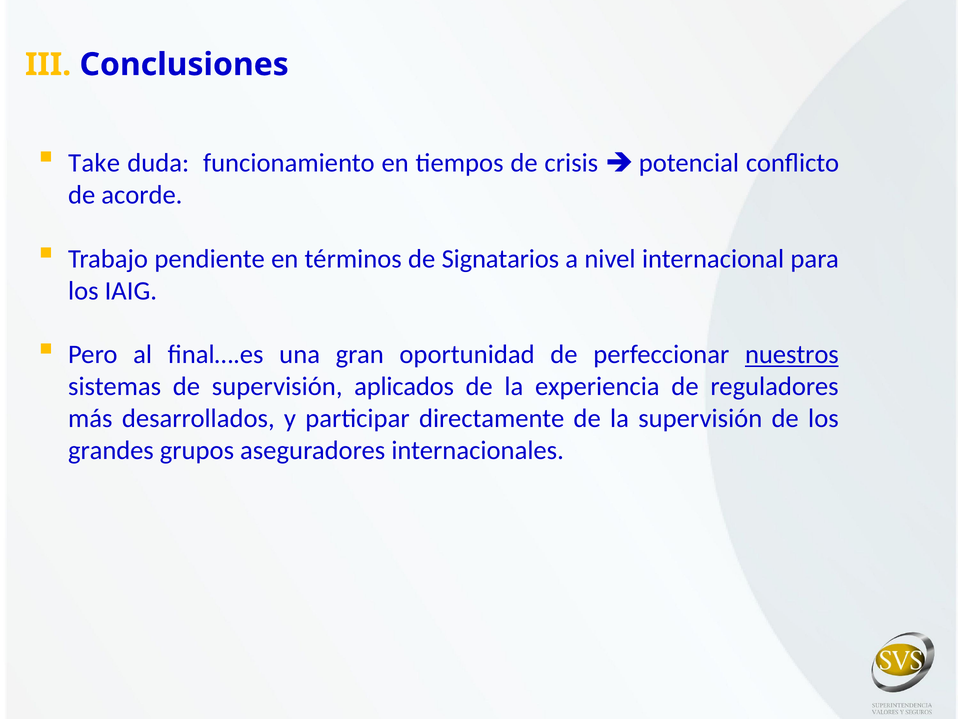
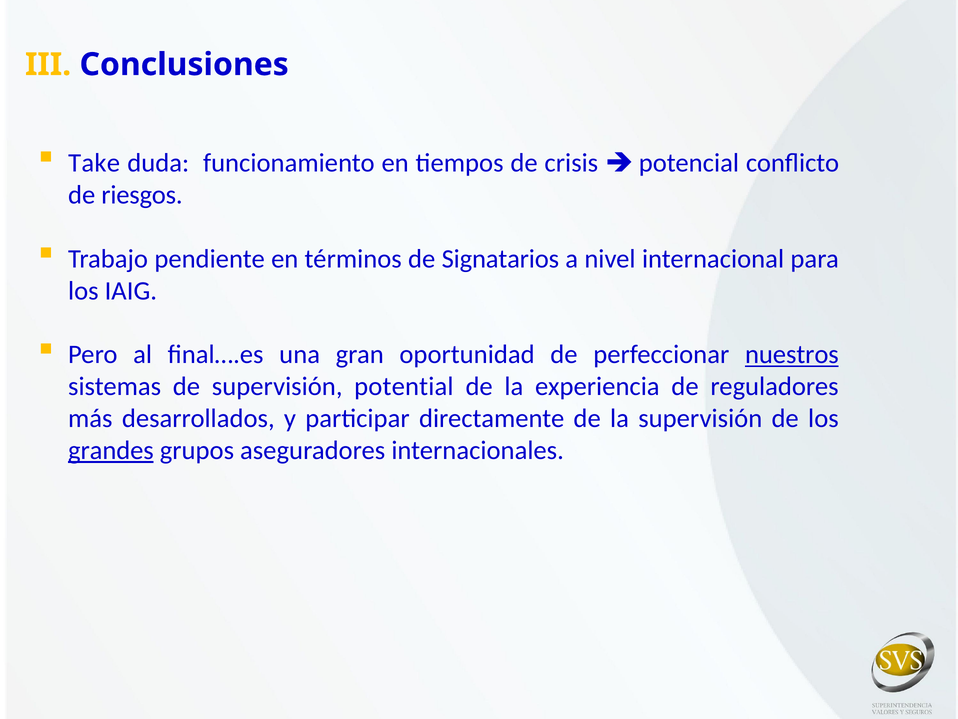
acorde: acorde -> riesgos
aplicados: aplicados -> potential
grandes underline: none -> present
